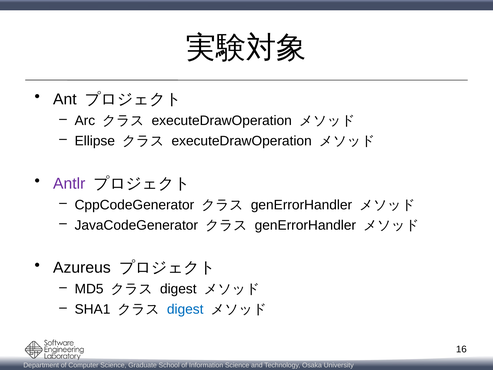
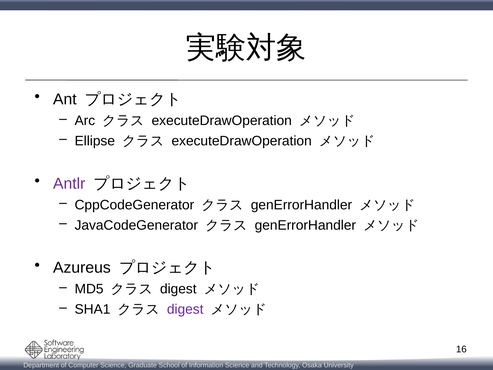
digest at (185, 309) colour: blue -> purple
